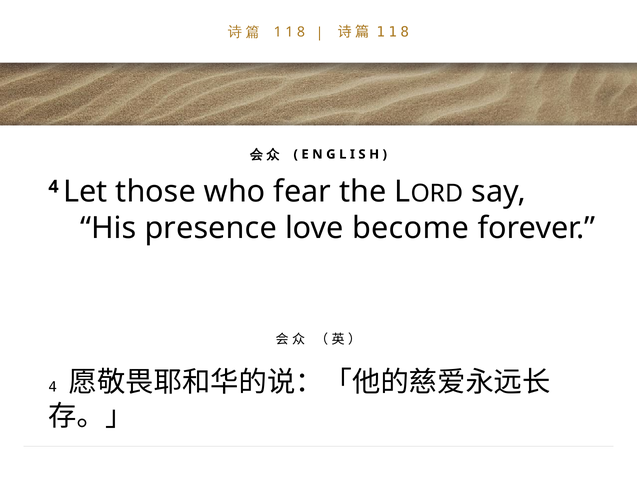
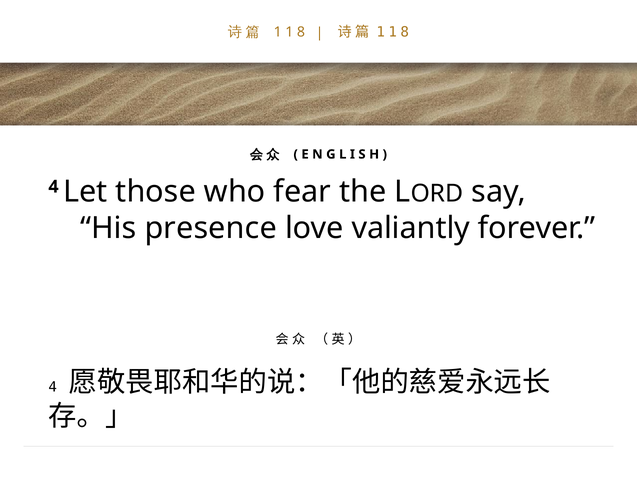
become: become -> valiantly
